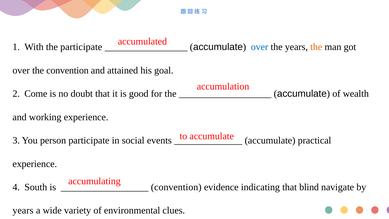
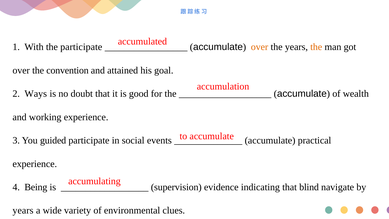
over at (260, 47) colour: blue -> orange
Come: Come -> Ways
person: person -> guided
South: South -> Being
convention at (176, 187): convention -> supervision
